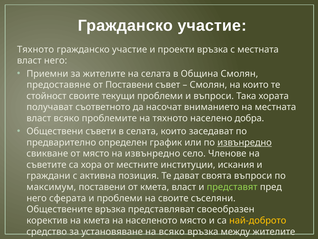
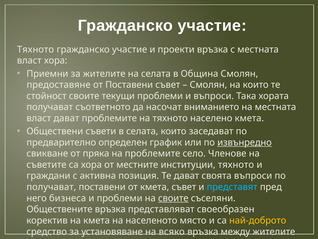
власт него: него -> хора
власт всяко: всяко -> дават
населено добра: добра -> кмета
от място: място -> пряка
на извънредно: извънредно -> проблемите
институции искания: искания -> тяхното
максимум at (51, 187): максимум -> получават
кмета власт: власт -> съвет
представят colour: light green -> light blue
сферата: сферата -> бизнеса
своите at (173, 198) underline: none -> present
